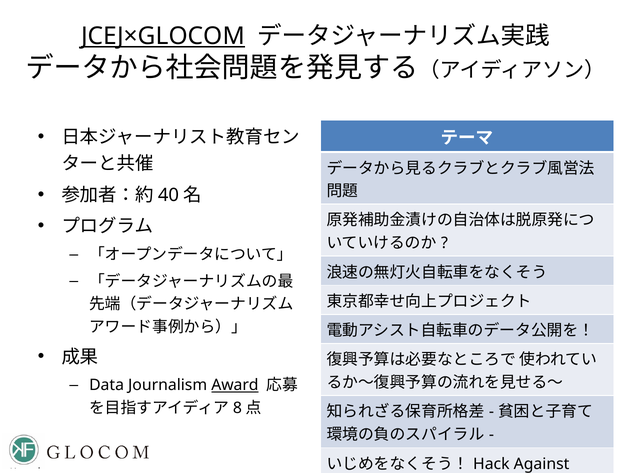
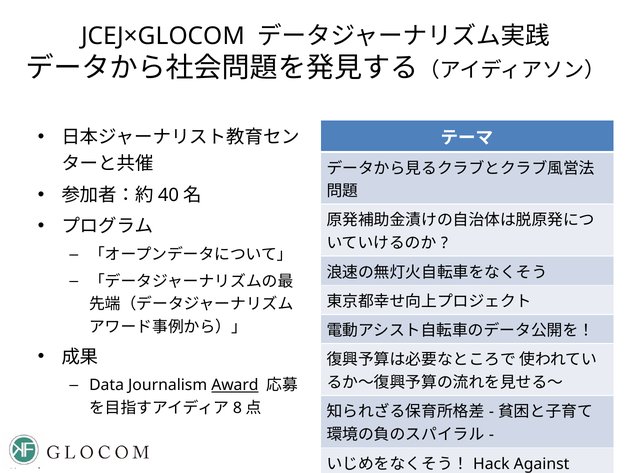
JCEJ×GLOCOM underline: present -> none
